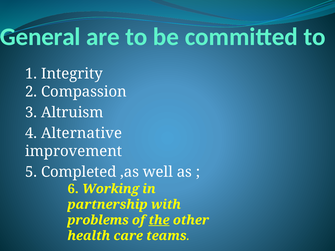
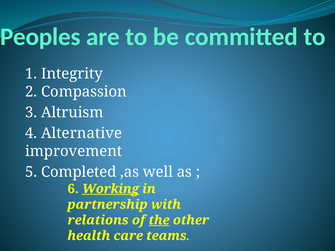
General: General -> Peoples
Working underline: none -> present
problems: problems -> relations
